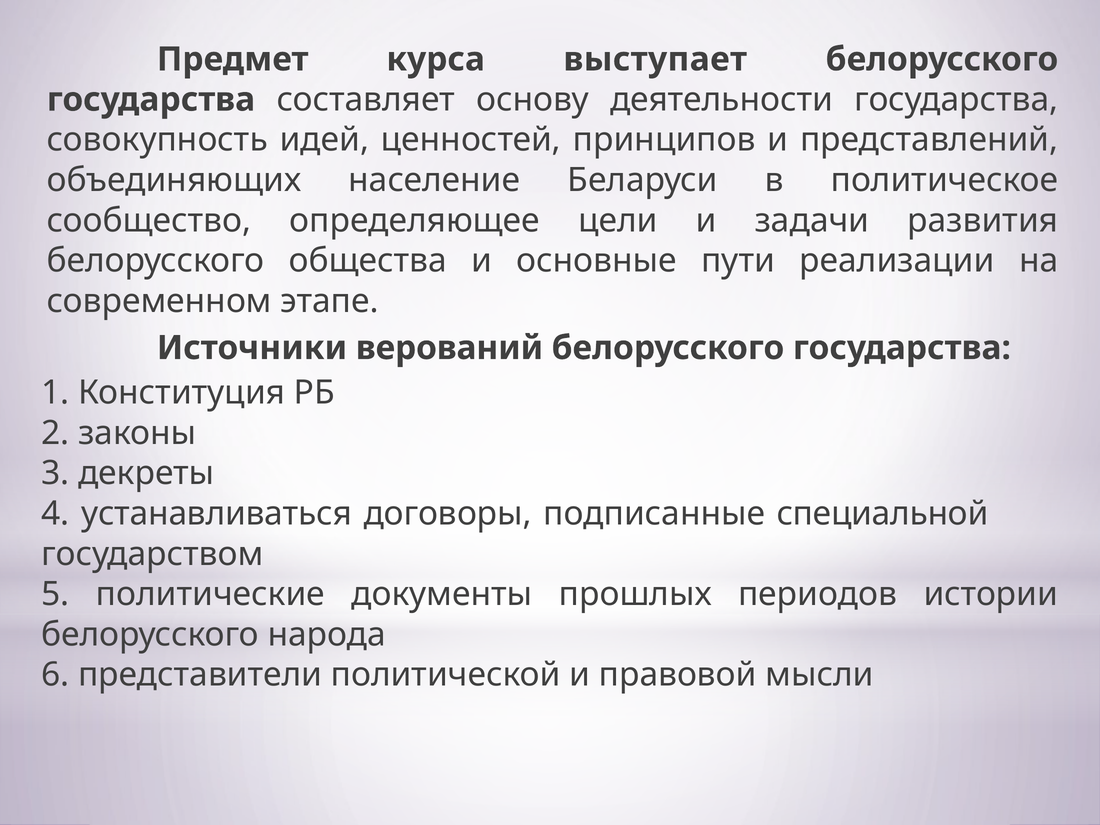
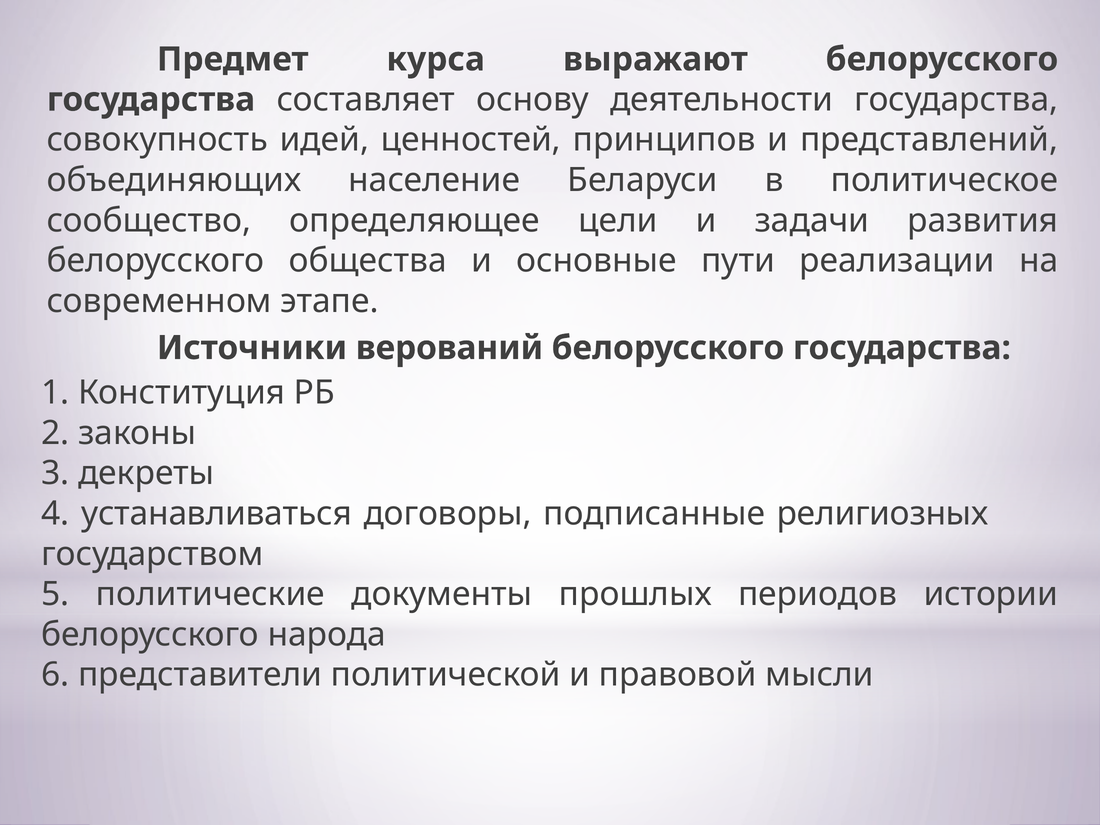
выступает: выступает -> выражают
специальной: специальной -> религиозных
